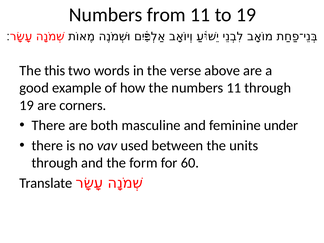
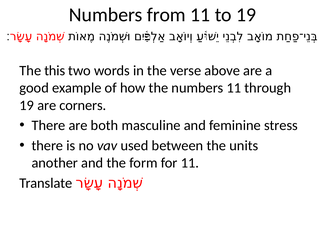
under: under -> stress
through at (55, 163): through -> another
for 60: 60 -> 11
